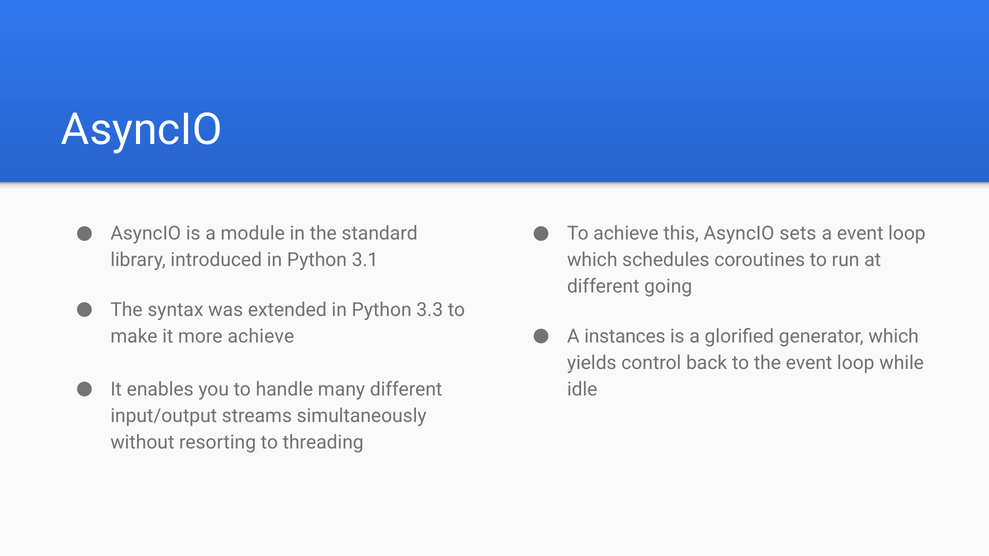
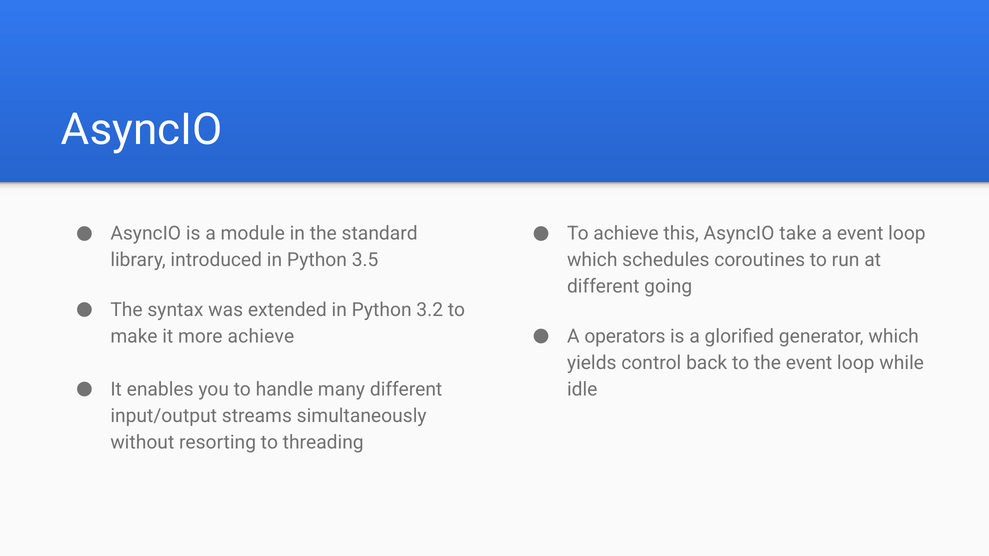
sets: sets -> take
3.1: 3.1 -> 3.5
3.3: 3.3 -> 3.2
instances: instances -> operators
